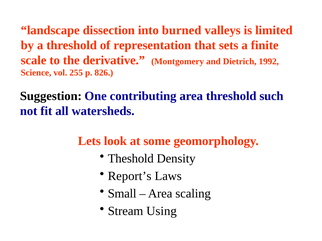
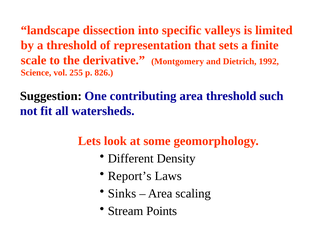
burned: burned -> specific
Theshold: Theshold -> Different
Small: Small -> Sinks
Using: Using -> Points
